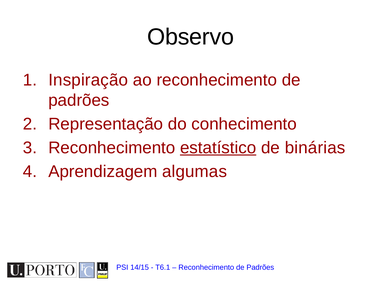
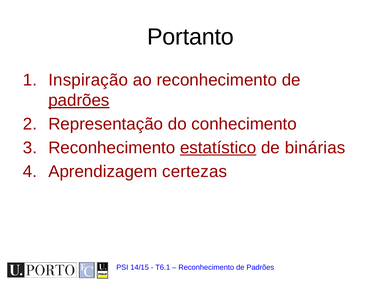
Observo: Observo -> Portanto
padrões at (79, 100) underline: none -> present
algumas: algumas -> certezas
